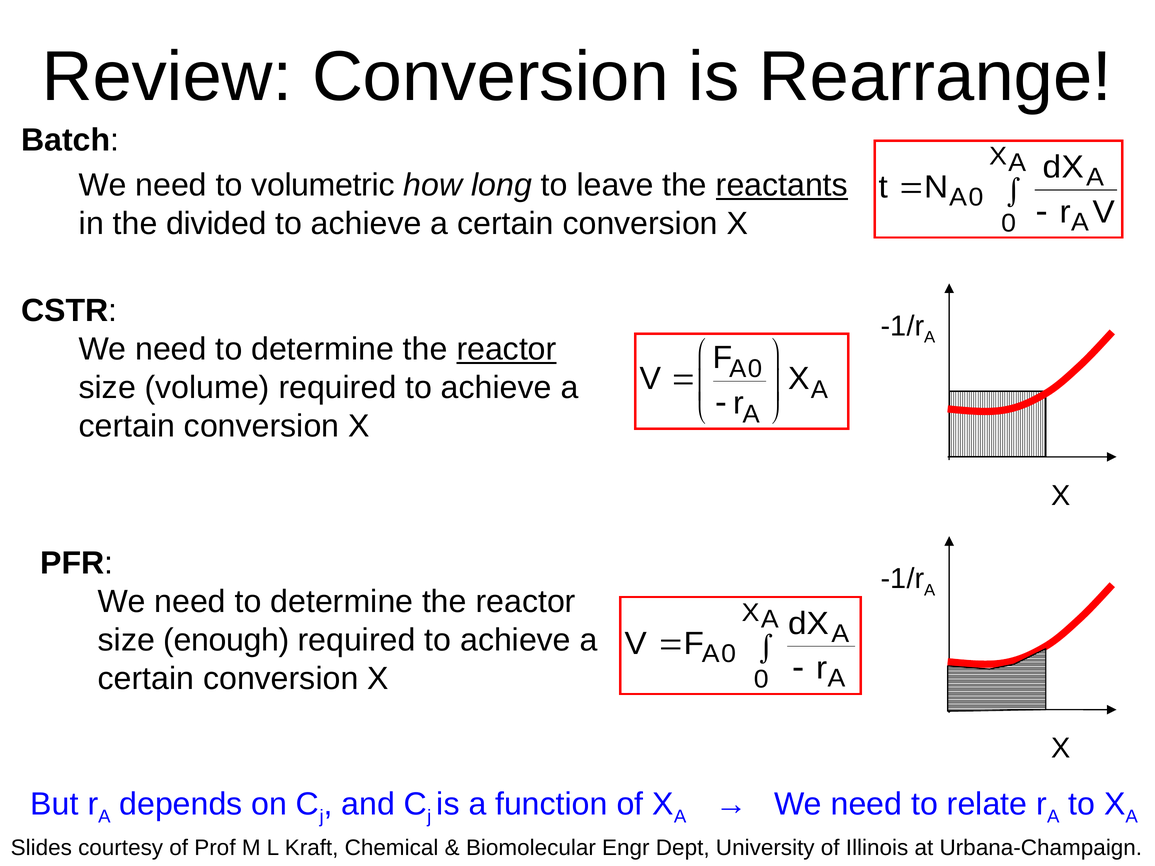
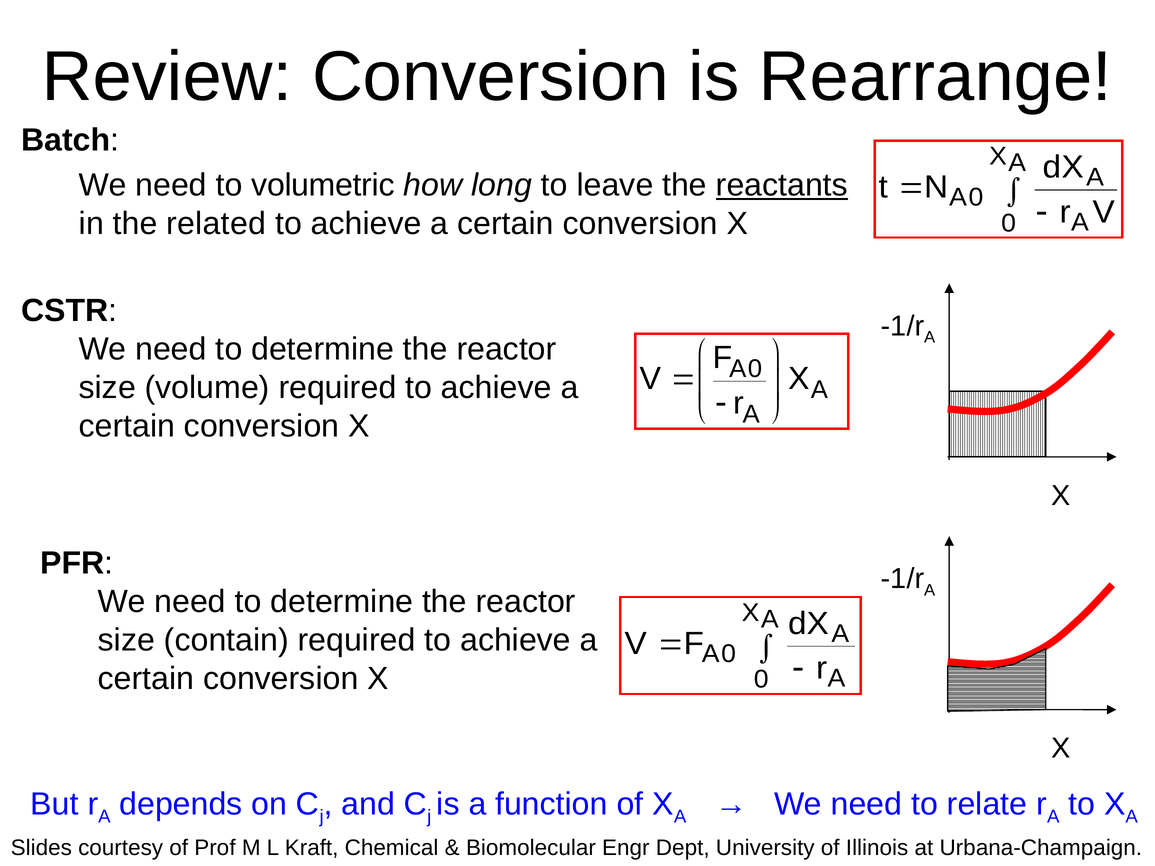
divided: divided -> related
reactor at (506, 349) underline: present -> none
enough: enough -> contain
